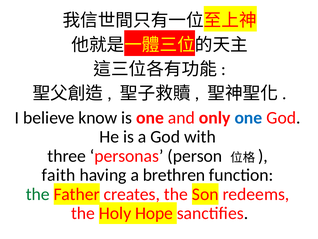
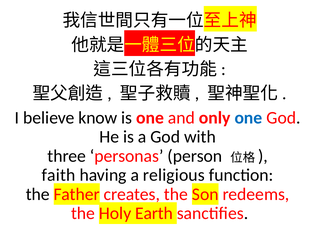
brethren: brethren -> religious
the at (38, 194) colour: green -> black
Hope: Hope -> Earth
